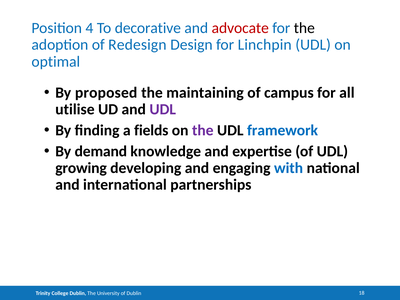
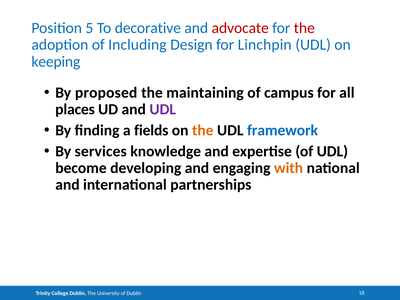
4: 4 -> 5
the at (304, 28) colour: black -> red
Redesign: Redesign -> Including
optimal: optimal -> keeping
utilise: utilise -> places
the at (203, 130) colour: purple -> orange
demand: demand -> services
growing: growing -> become
with colour: blue -> orange
